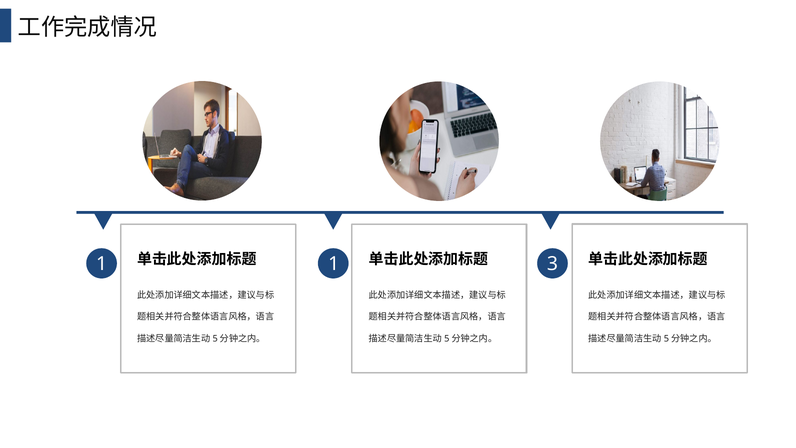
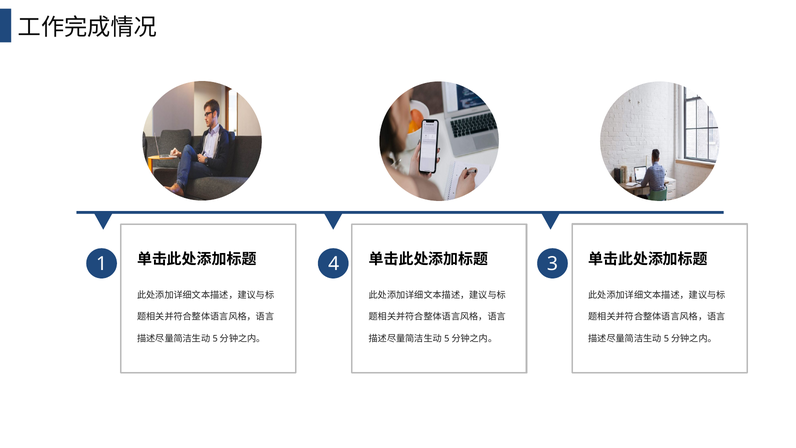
1 1: 1 -> 4
